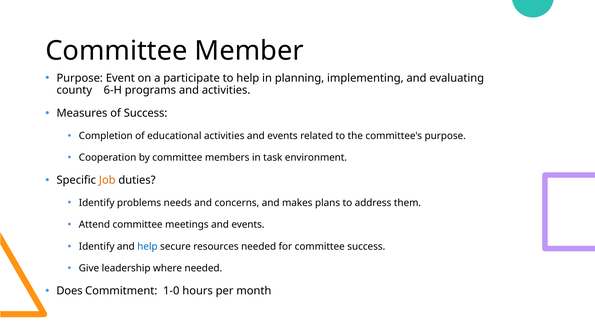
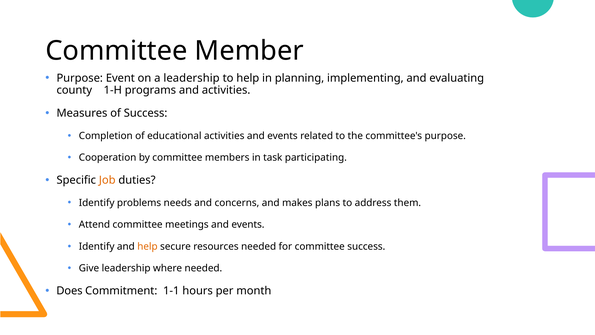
a participate: participate -> leadership
6-H: 6-H -> 1-H
environment: environment -> participating
help at (147, 246) colour: blue -> orange
1-0: 1-0 -> 1-1
